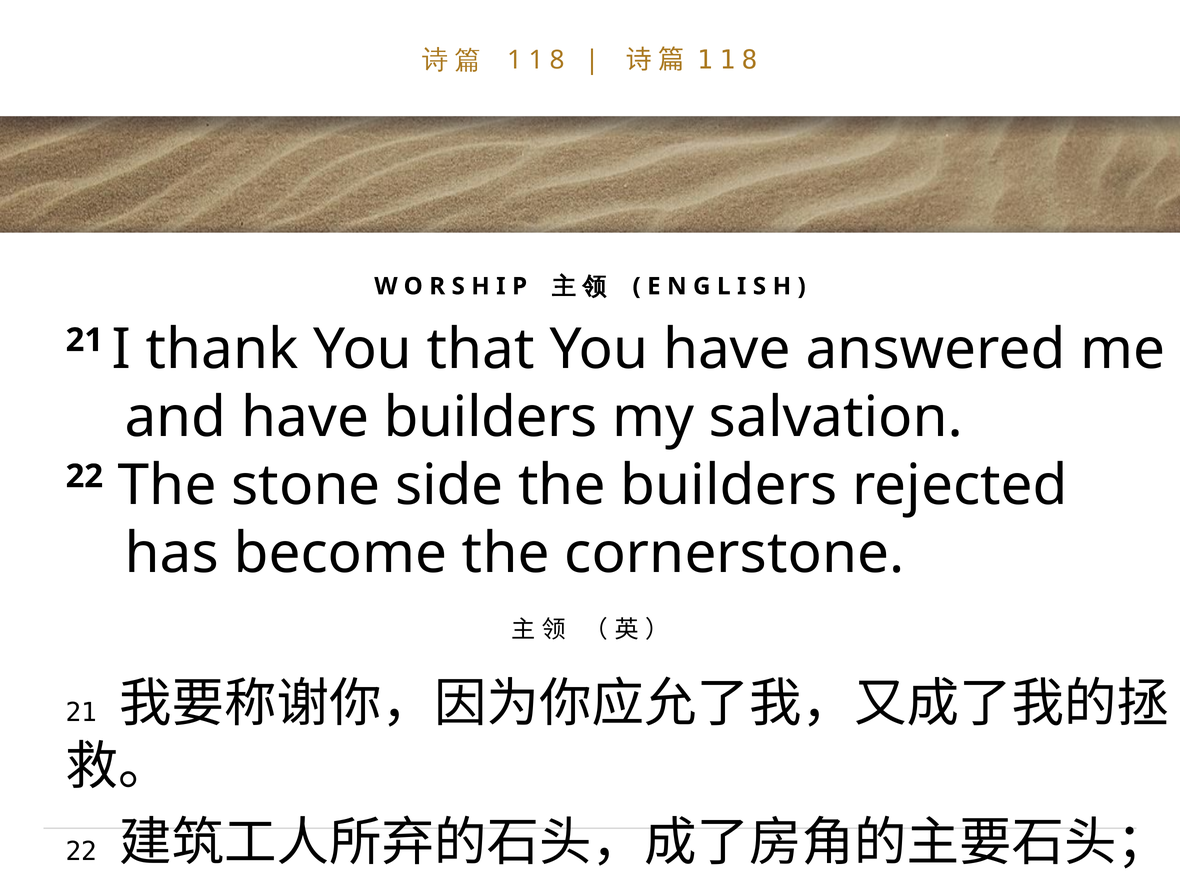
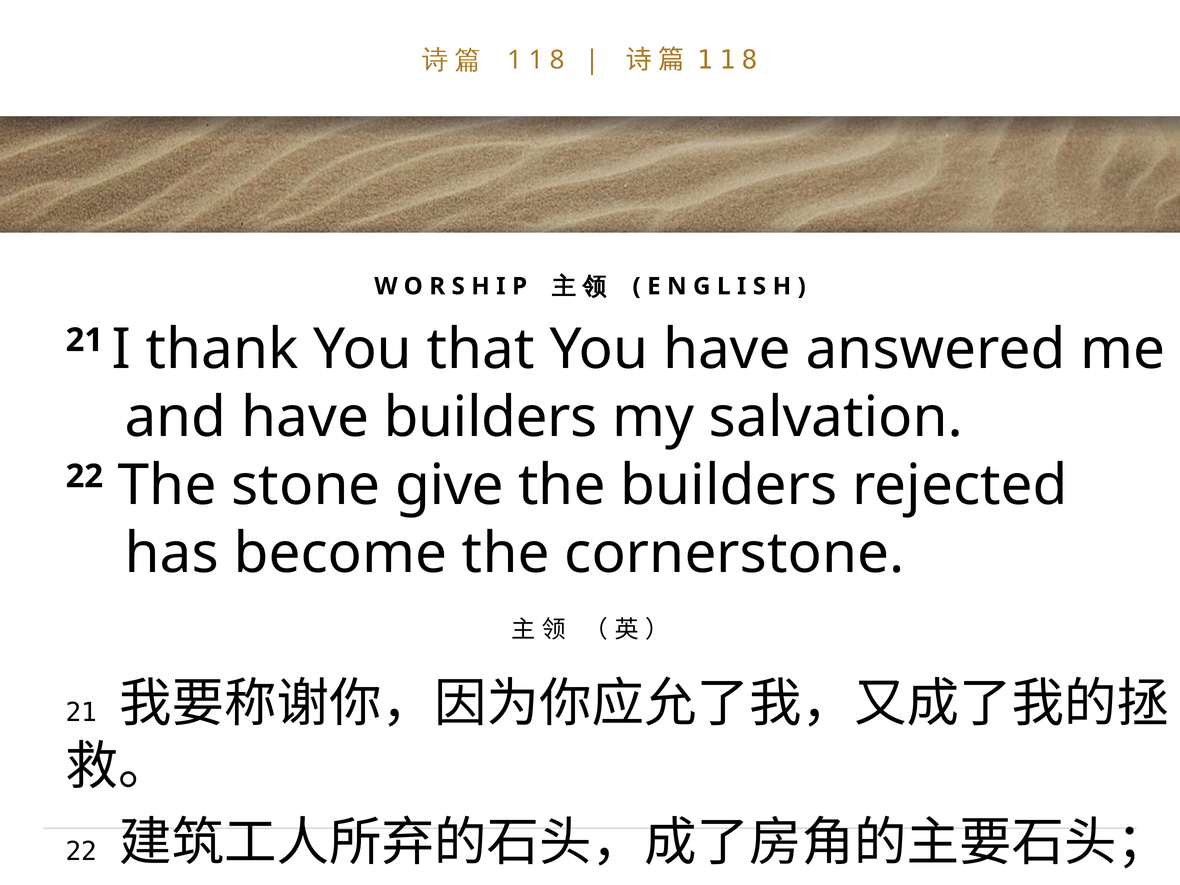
side: side -> give
